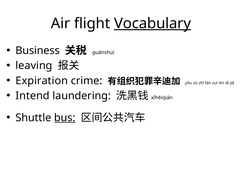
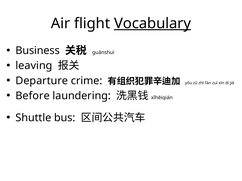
Expiration: Expiration -> Departure
Intend: Intend -> Before
bus underline: present -> none
